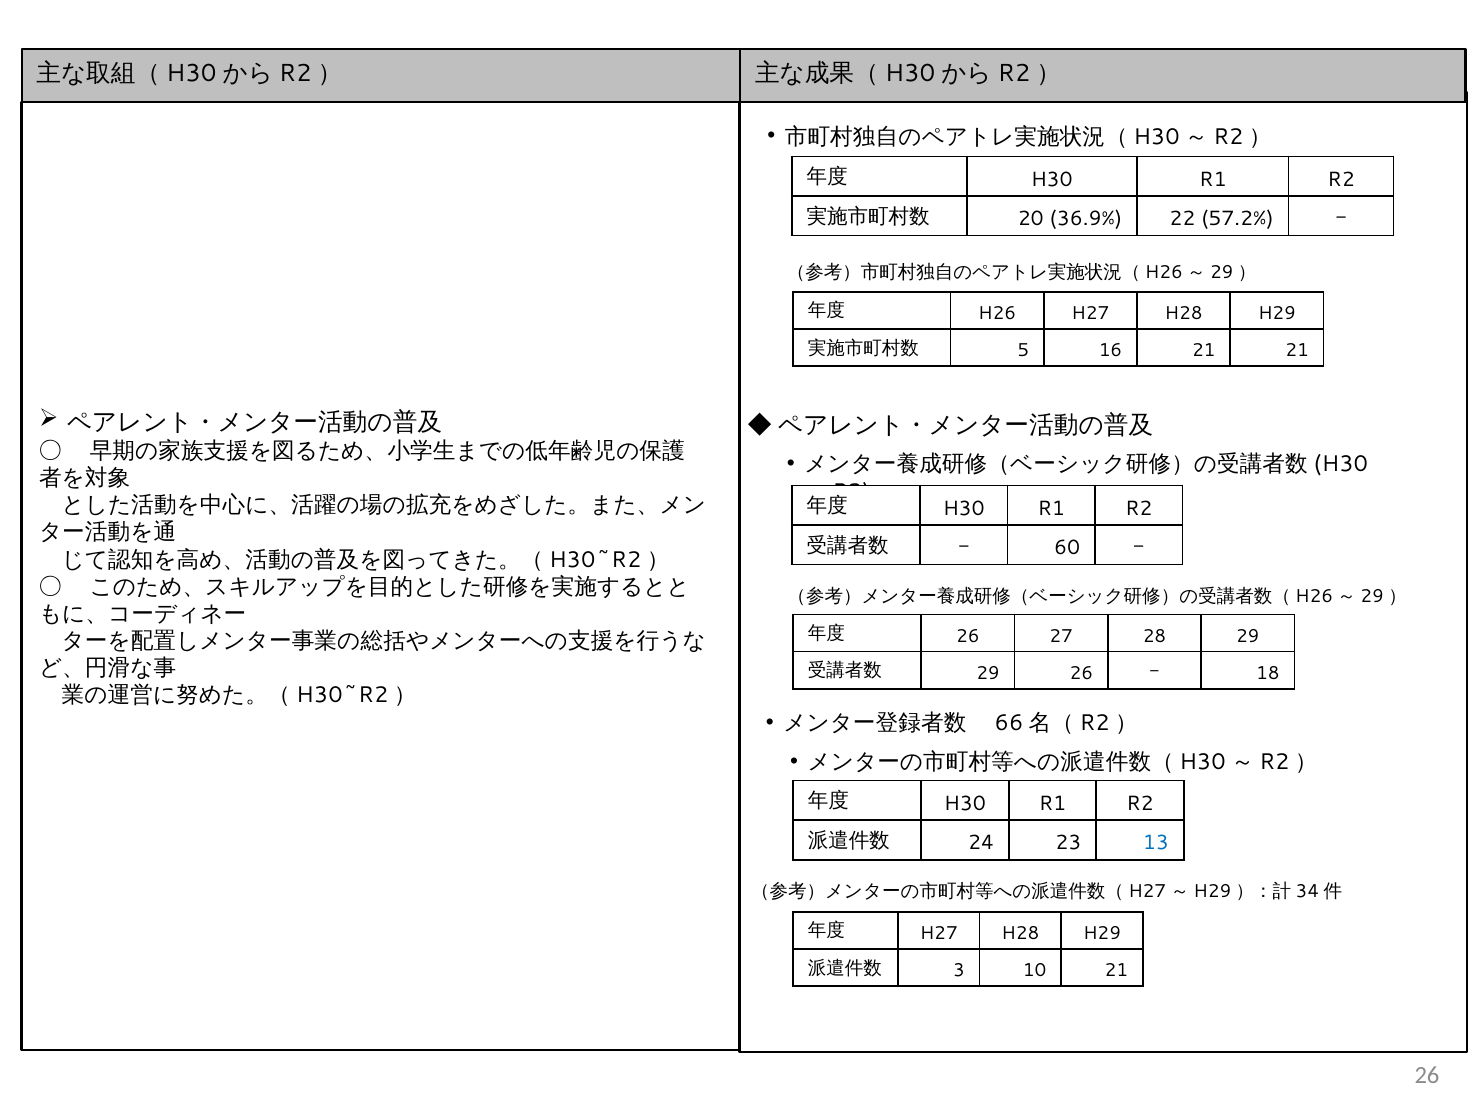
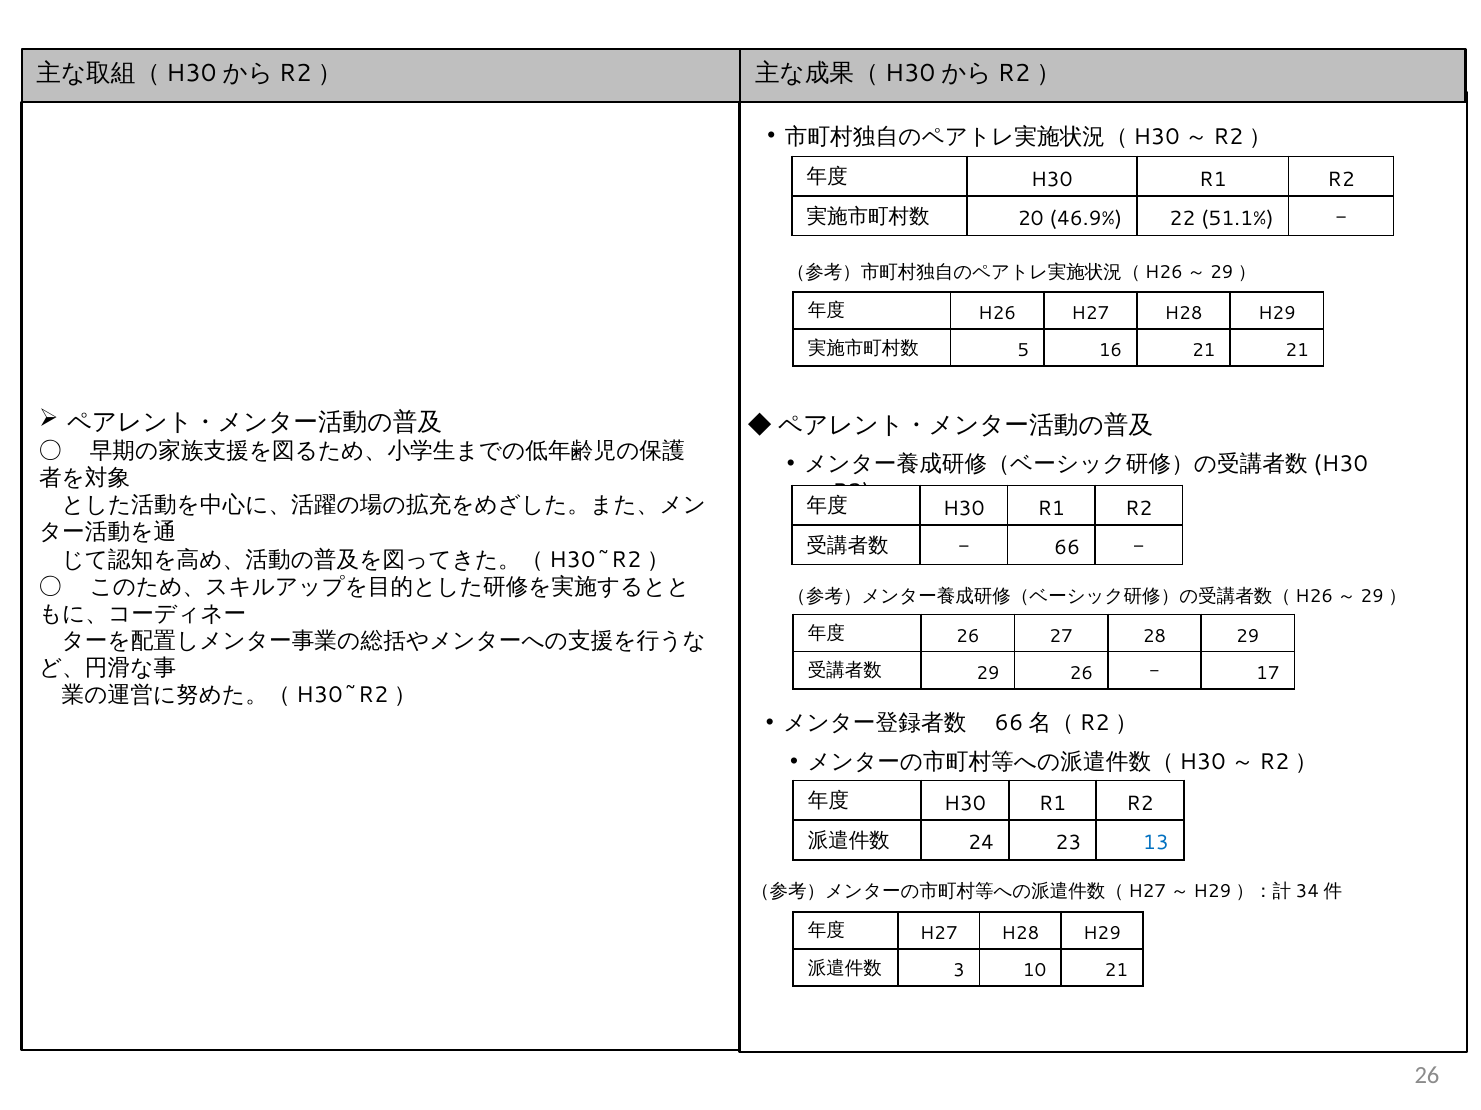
36.9%: 36.9% -> 46.9%
57.2%: 57.2% -> 51.1%
60: 60 -> 66
18: 18 -> 17
